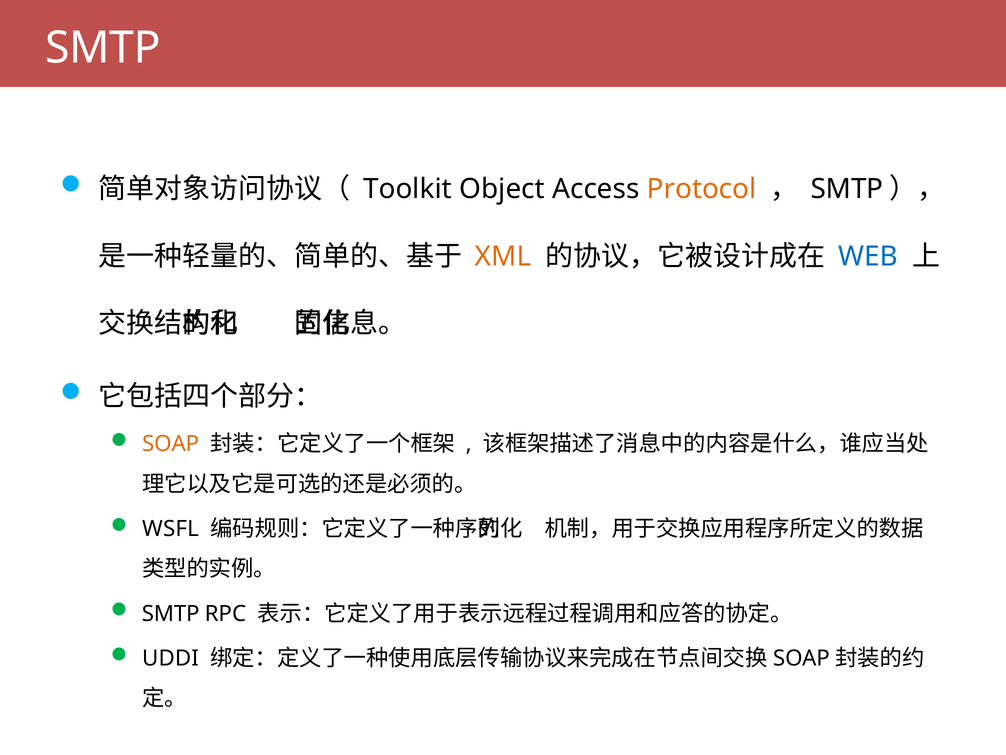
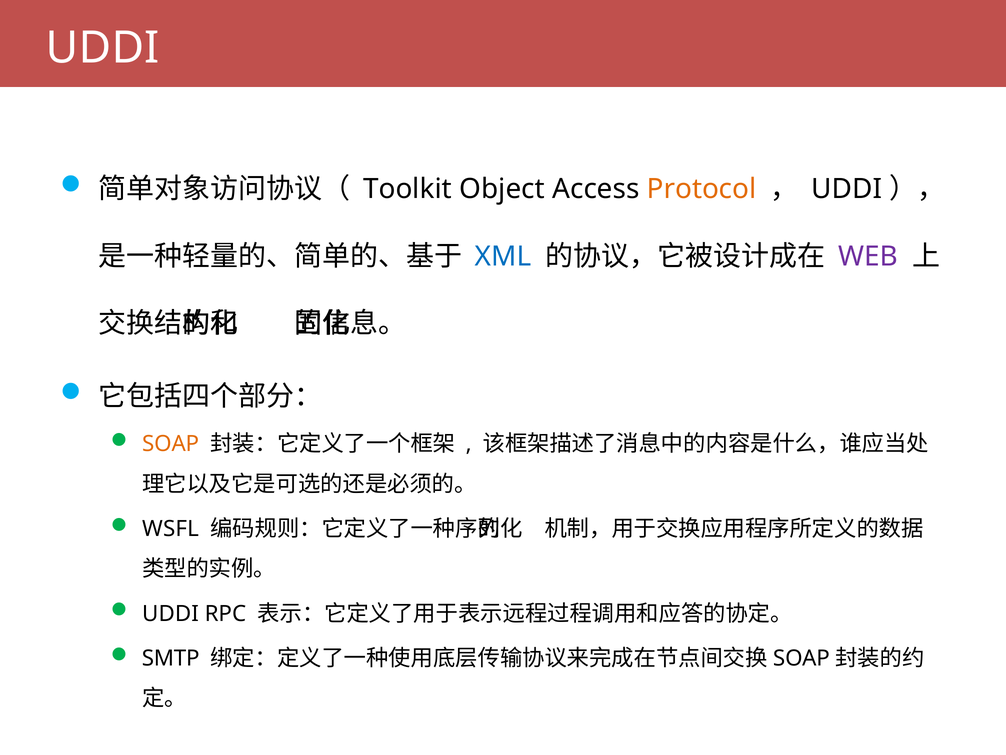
SMTP at (103, 48): SMTP -> UDDI
SMTP at (847, 189): SMTP -> UDDI
XML colour: orange -> blue
WEB colour: blue -> purple
SMTP at (171, 613): SMTP -> UDDI
UDDI: UDDI -> SMTP
